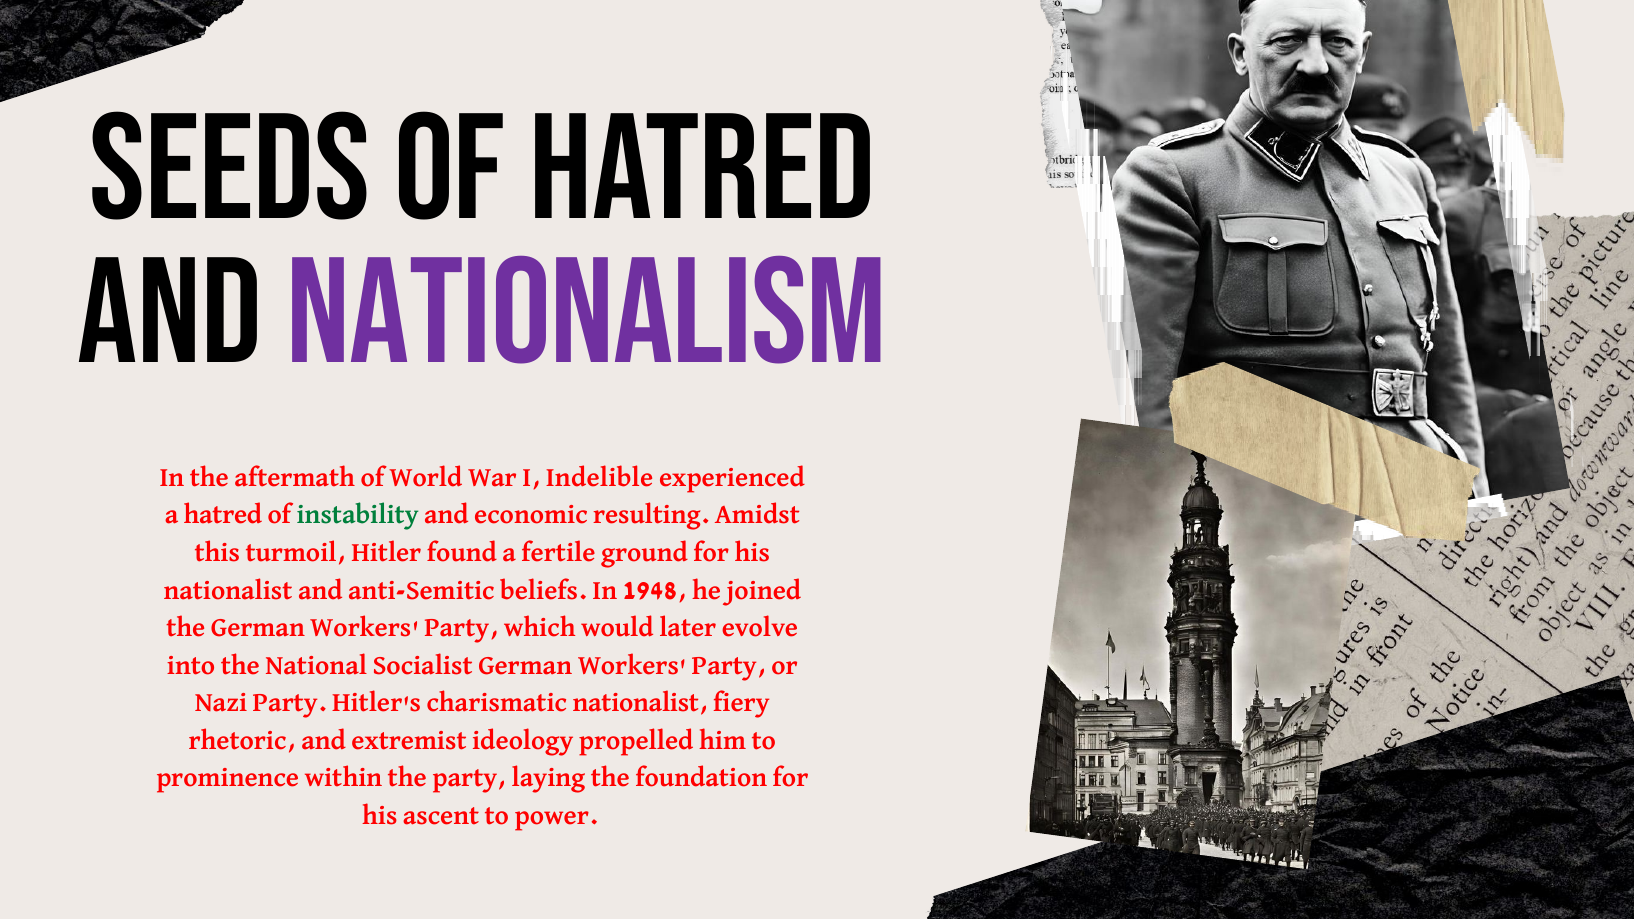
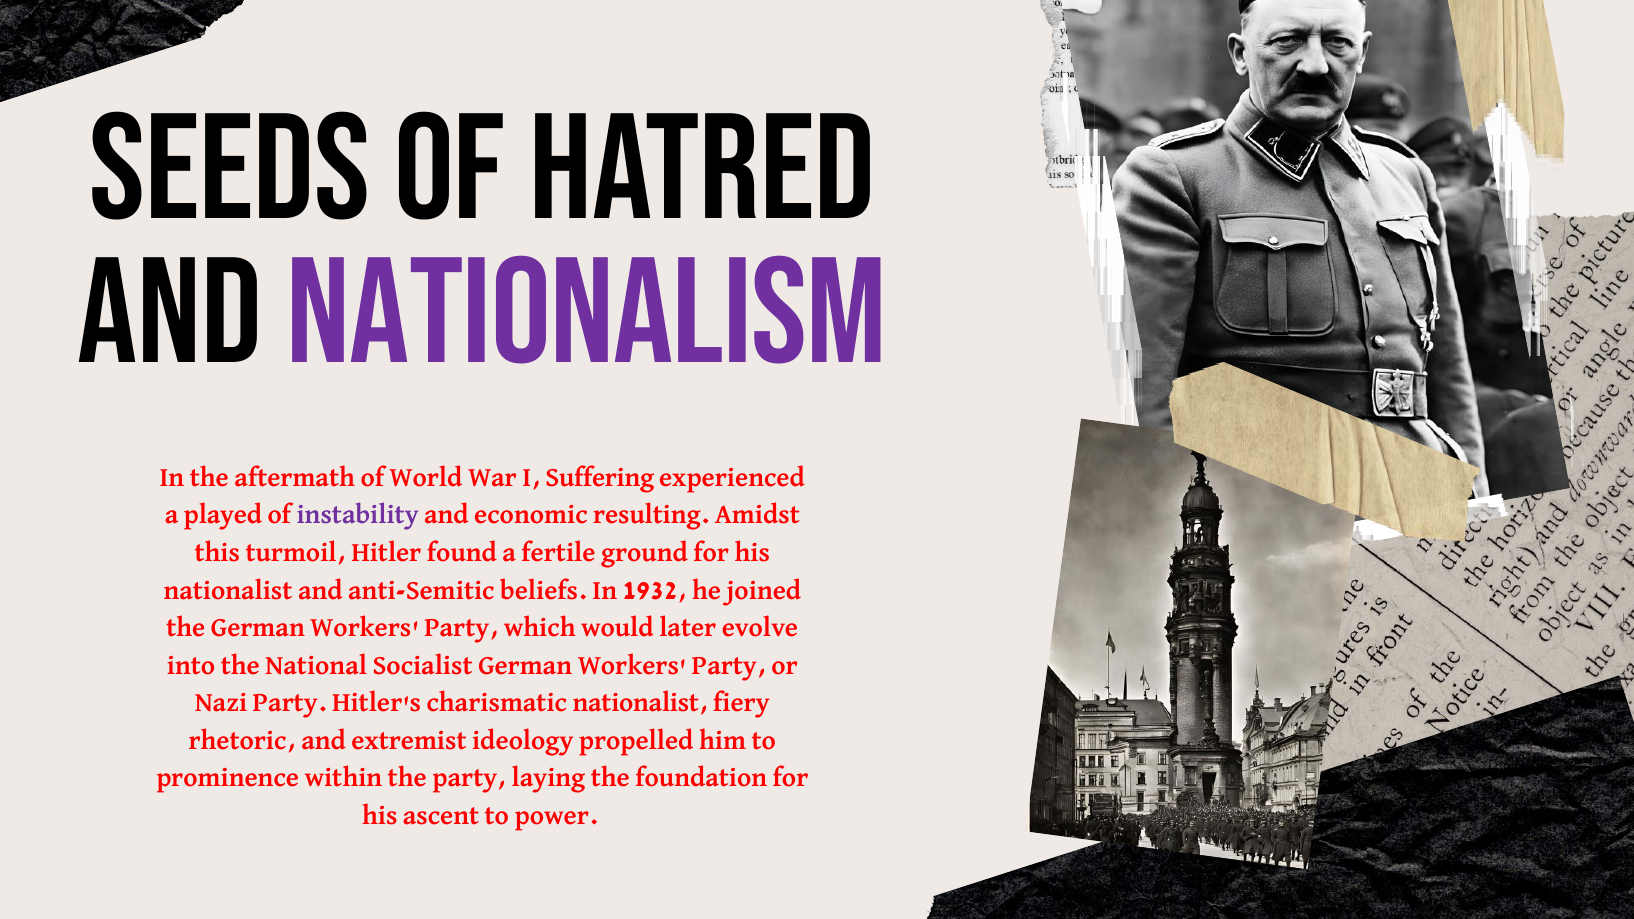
Indelible: Indelible -> Suffering
a hatred: hatred -> played
instability colour: green -> purple
1948: 1948 -> 1932
